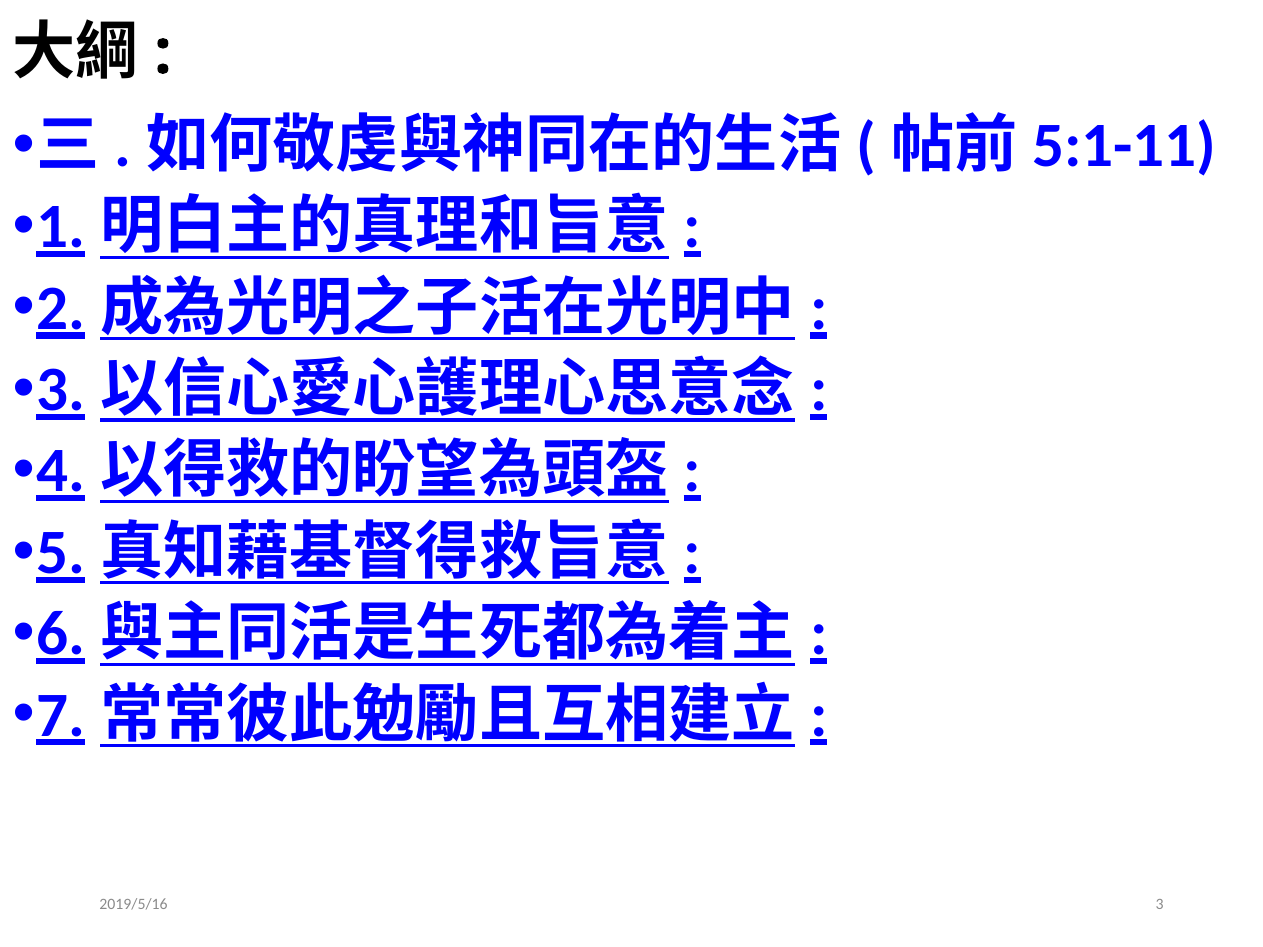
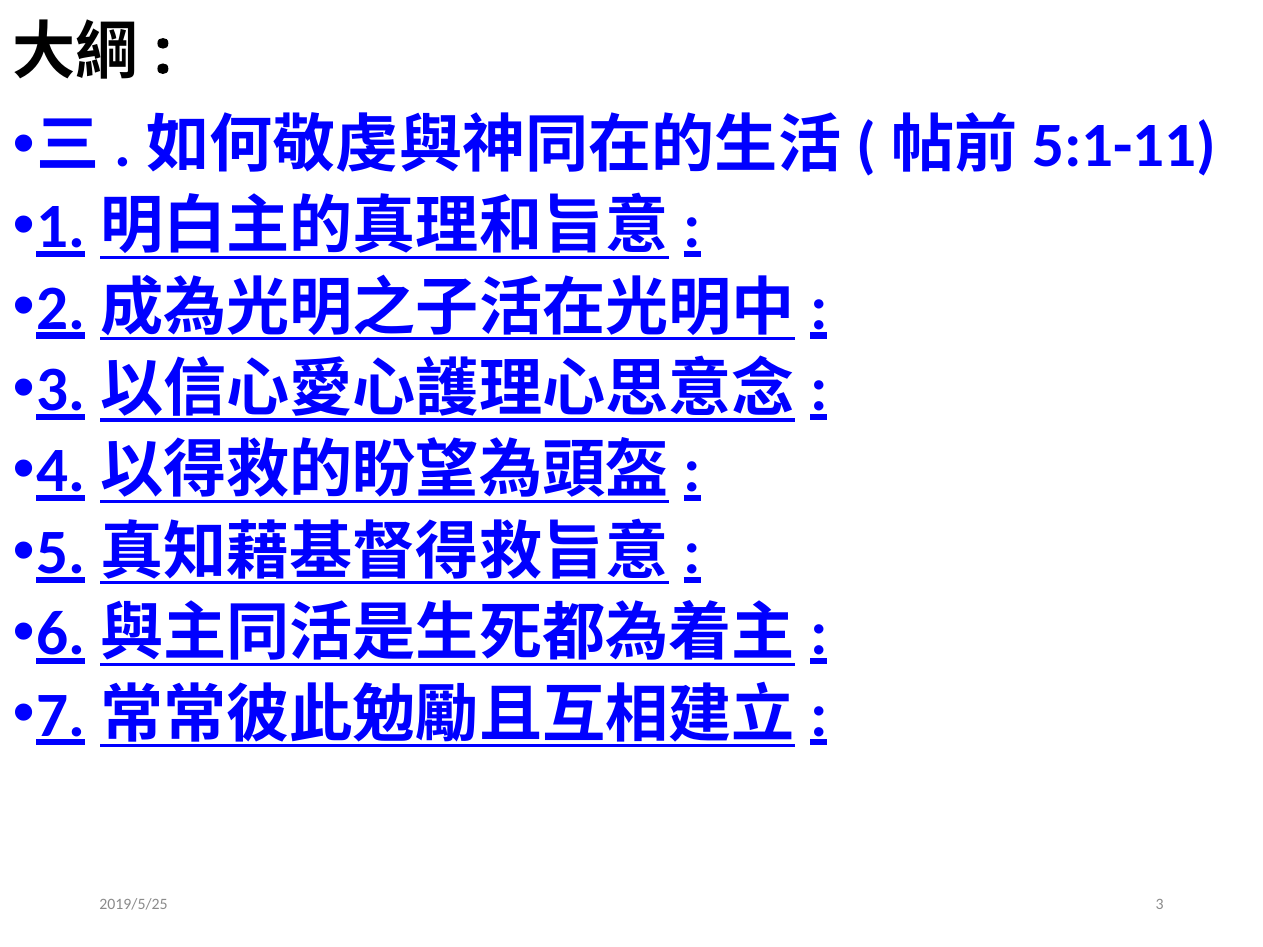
2019/5/16: 2019/5/16 -> 2019/5/25
